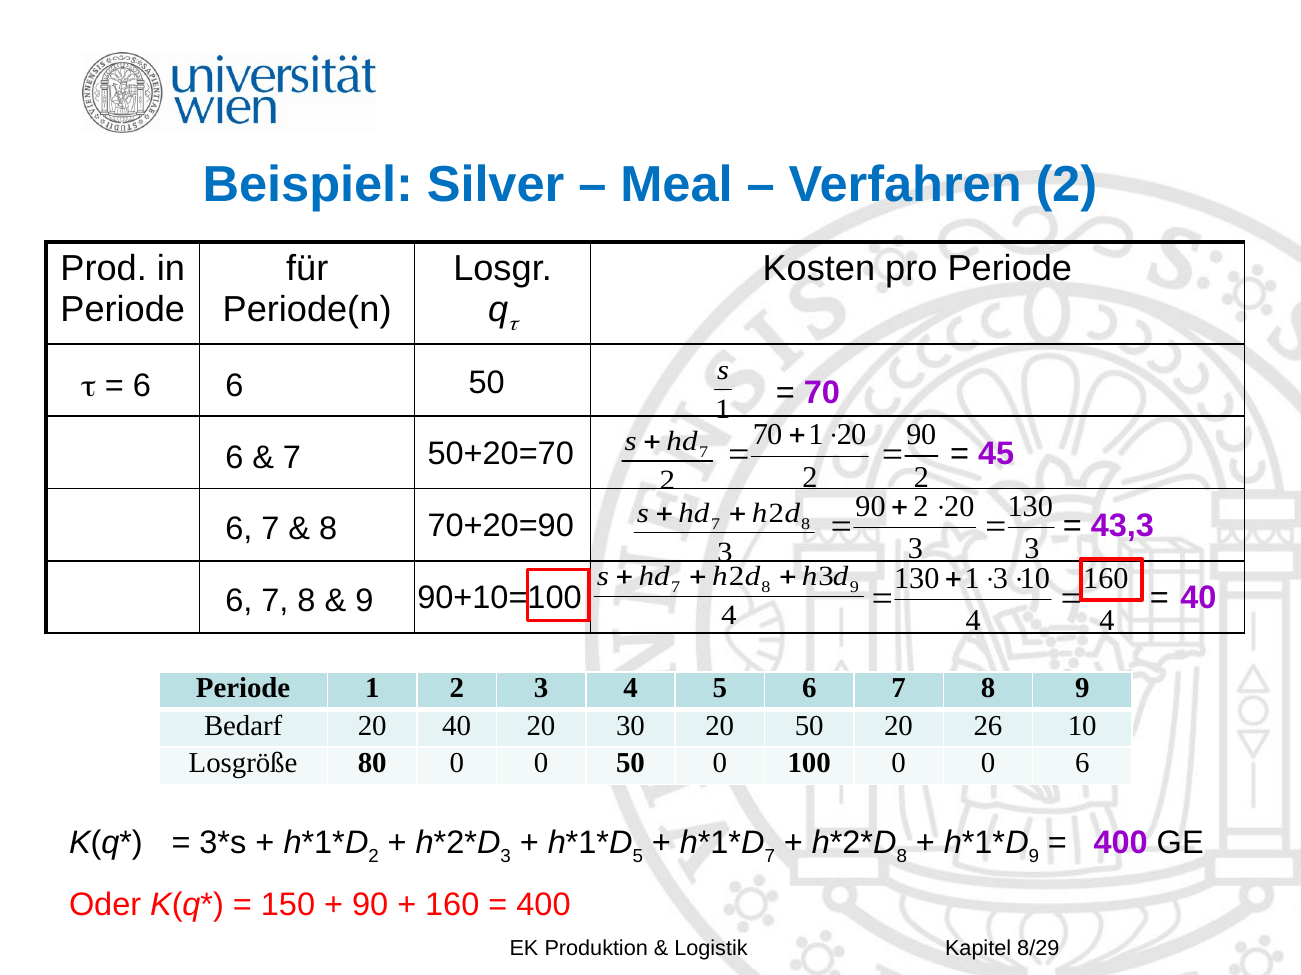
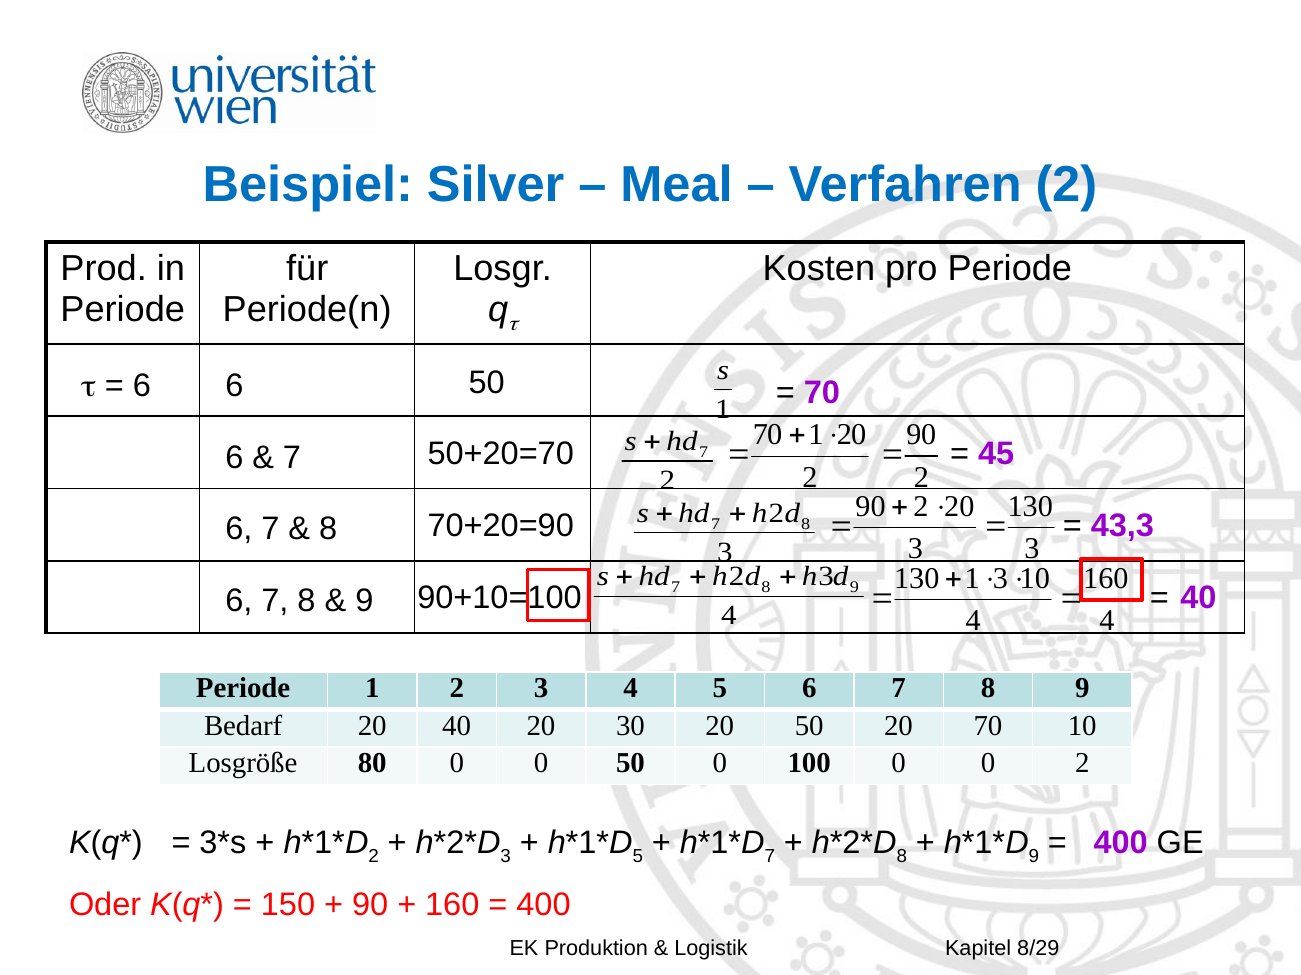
20 26: 26 -> 70
0 6: 6 -> 2
